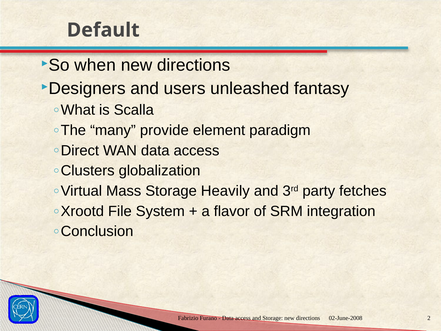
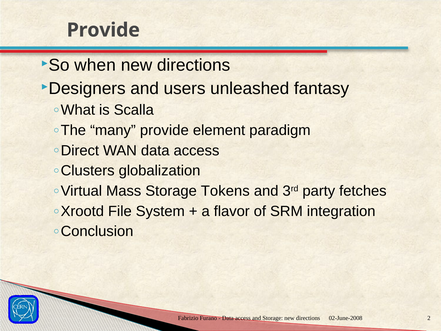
Default at (103, 30): Default -> Provide
Heavily: Heavily -> Tokens
